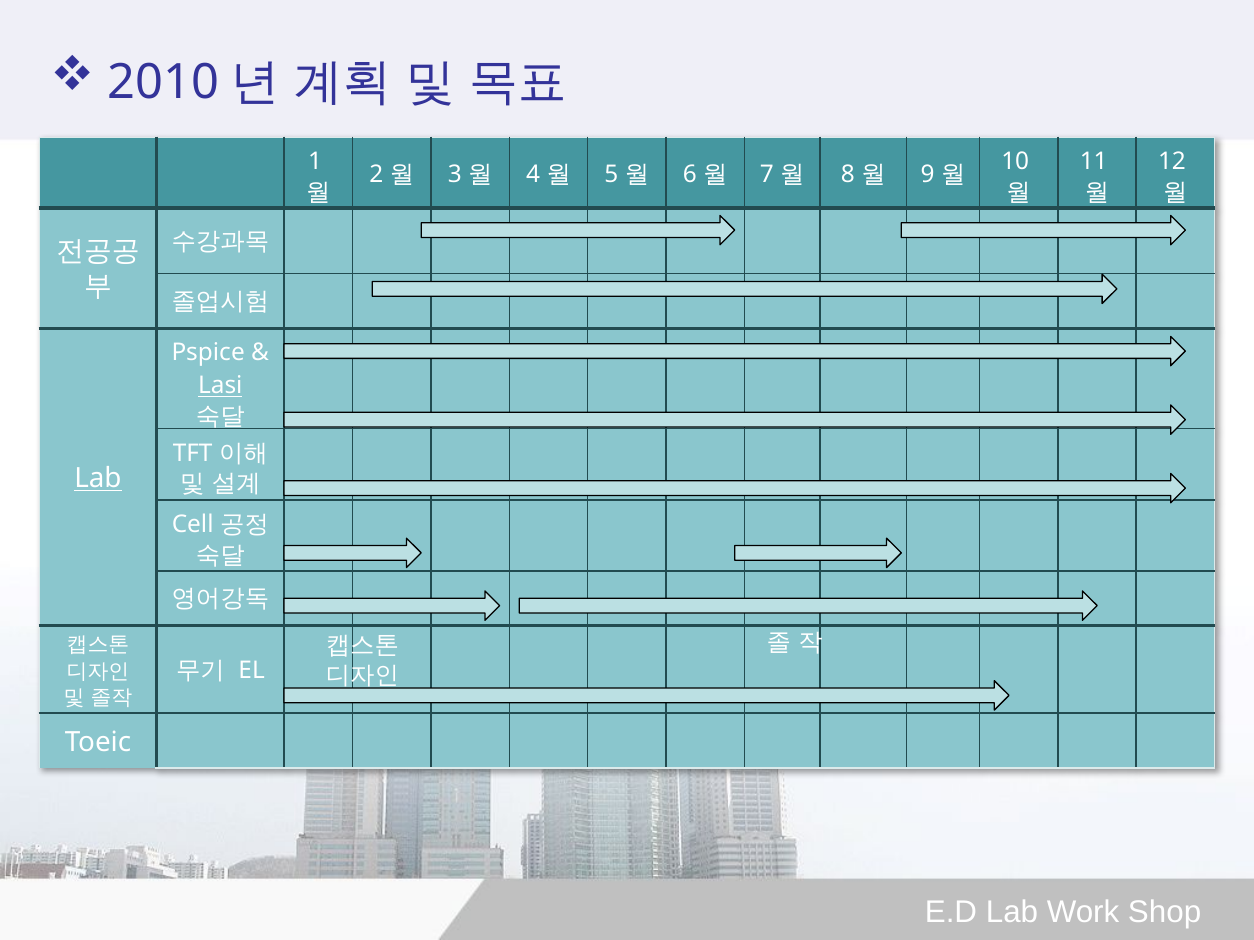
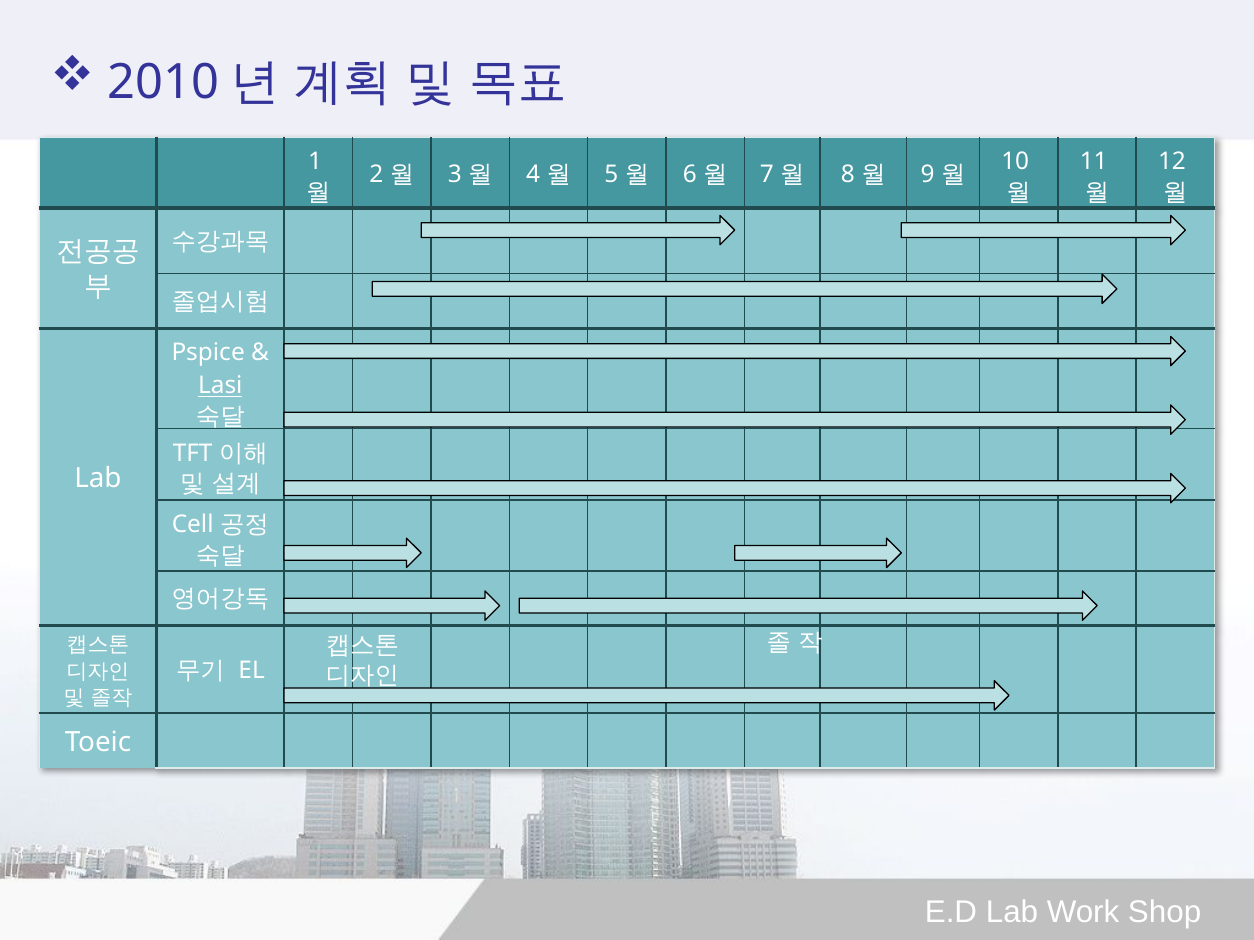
Lab at (98, 479) underline: present -> none
